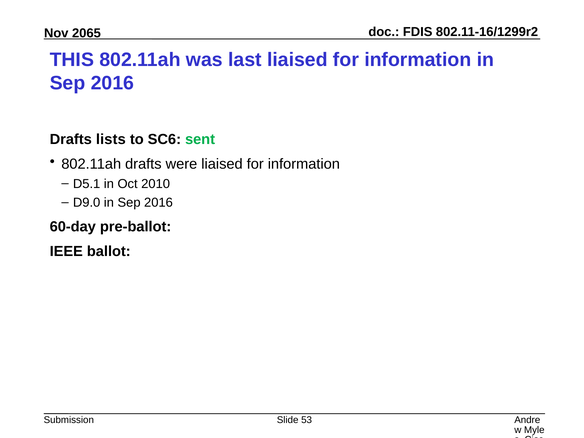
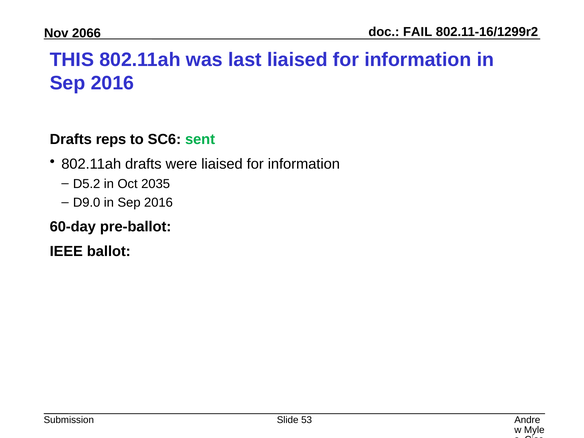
FDIS: FDIS -> FAIL
2065: 2065 -> 2066
lists: lists -> reps
D5.1: D5.1 -> D5.2
2010: 2010 -> 2035
